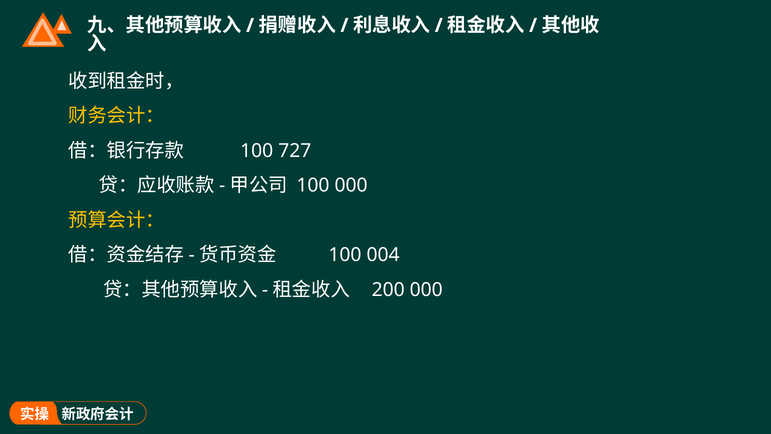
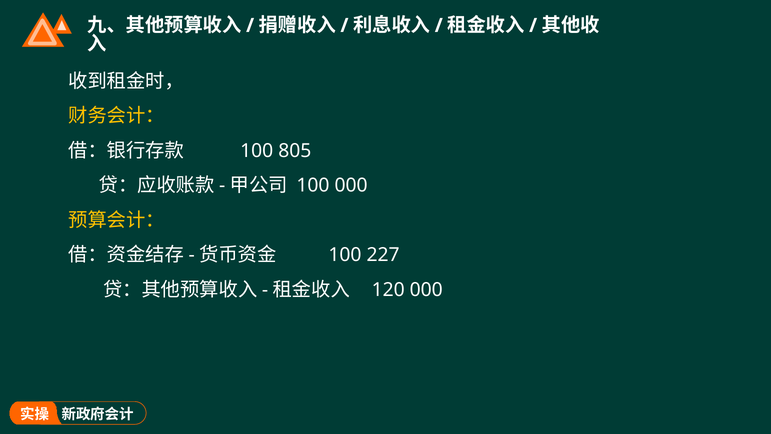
727: 727 -> 805
004: 004 -> 227
200: 200 -> 120
